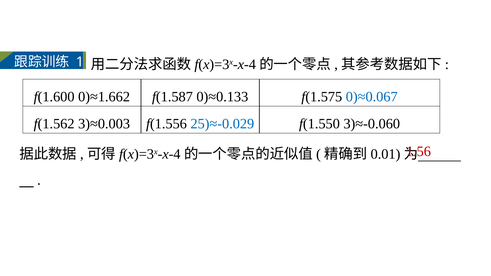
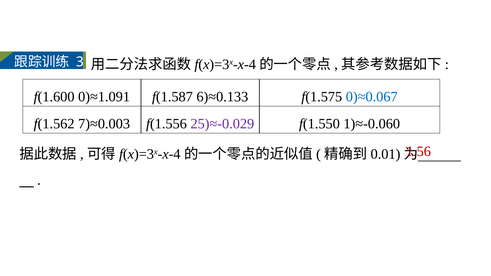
1: 1 -> 3
0)≈1.662: 0)≈1.662 -> 0)≈1.091
0)≈0.133: 0)≈0.133 -> 6)≈0.133
3)≈0.003: 3)≈0.003 -> 7)≈0.003
25)≈-0.029 colour: blue -> purple
3)≈-0.060: 3)≈-0.060 -> 1)≈-0.060
